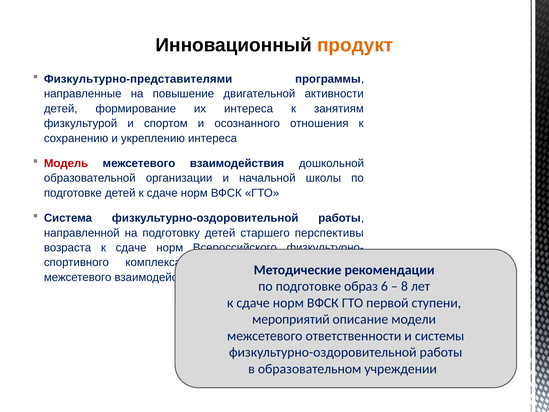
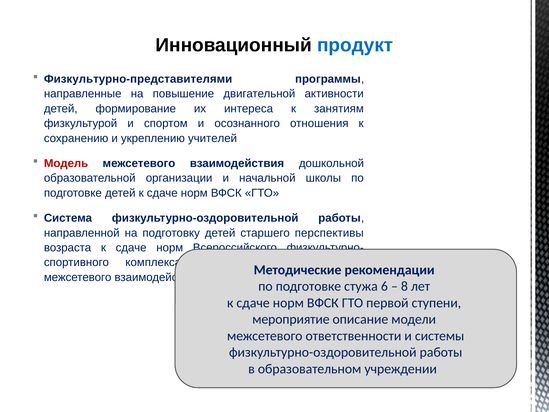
продукт colour: orange -> blue
укреплению интереса: интереса -> учителей
образ: образ -> стужа
мероприятий: мероприятий -> мероприятие
